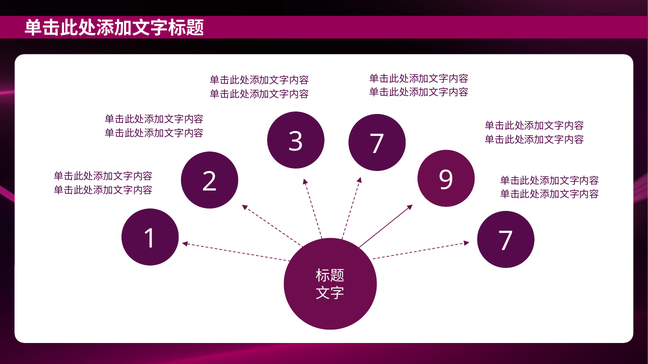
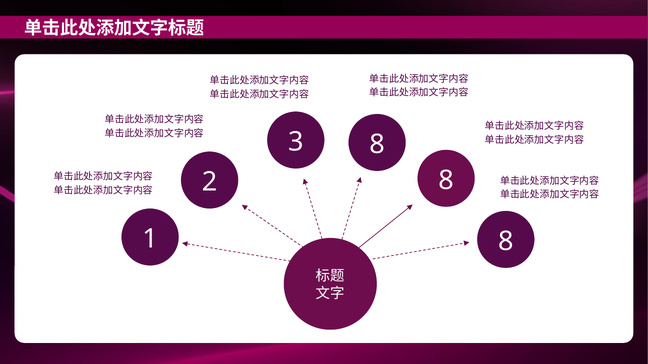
3 7: 7 -> 8
2 9: 9 -> 8
1 7: 7 -> 8
